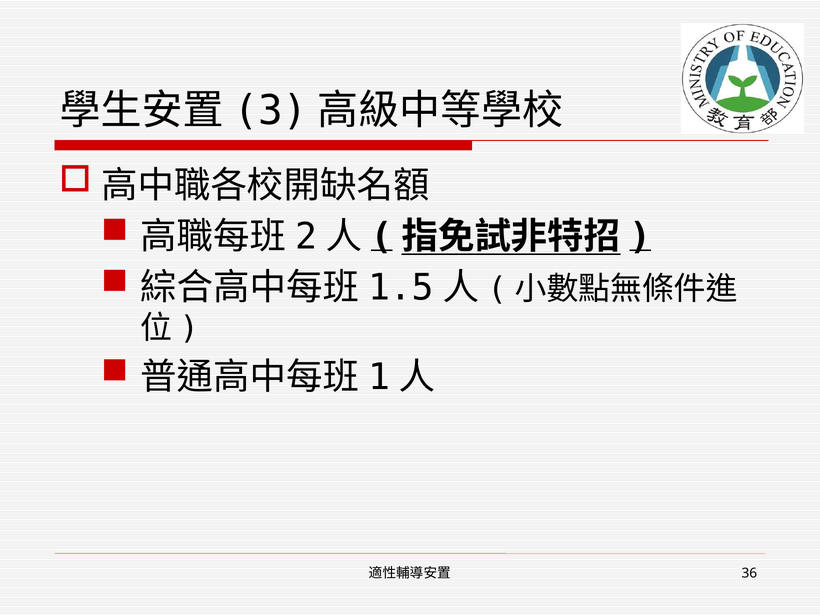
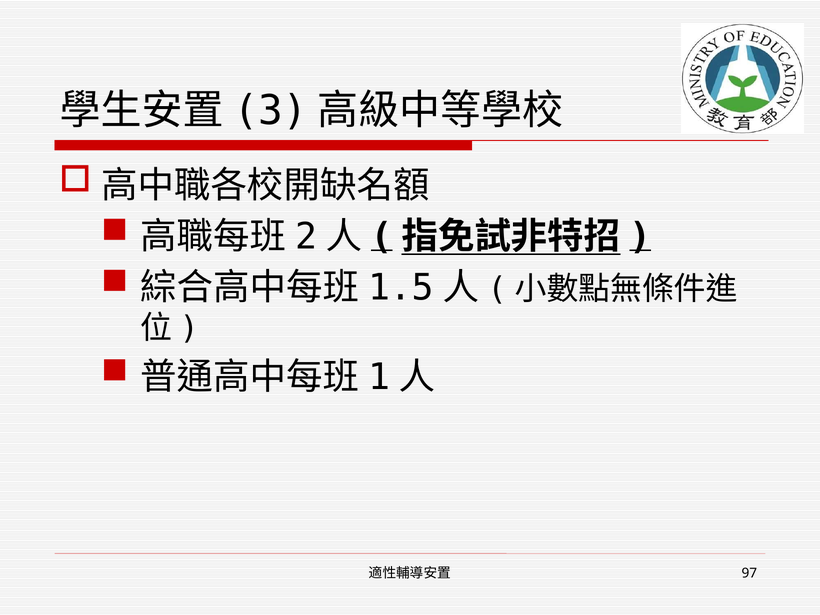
36: 36 -> 97
